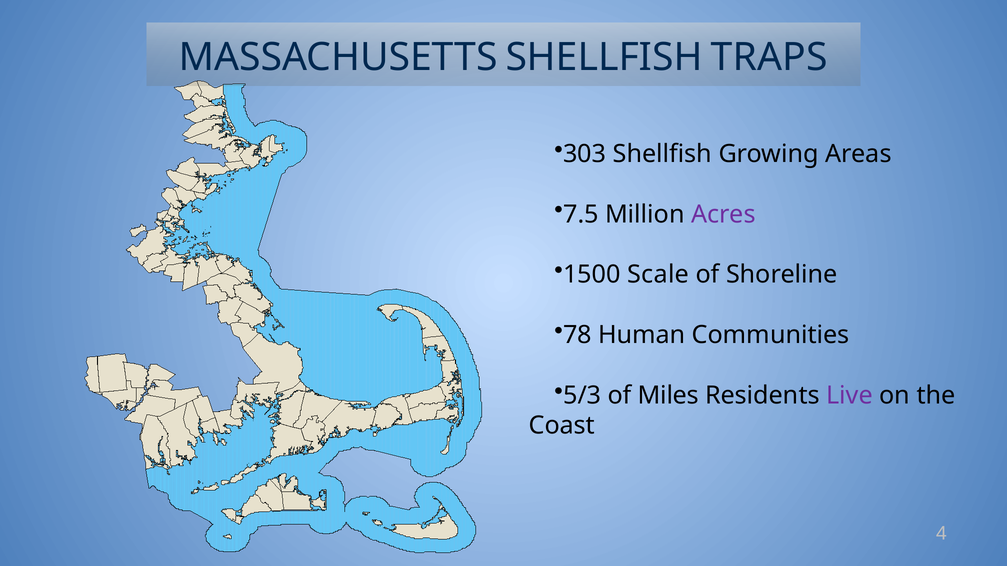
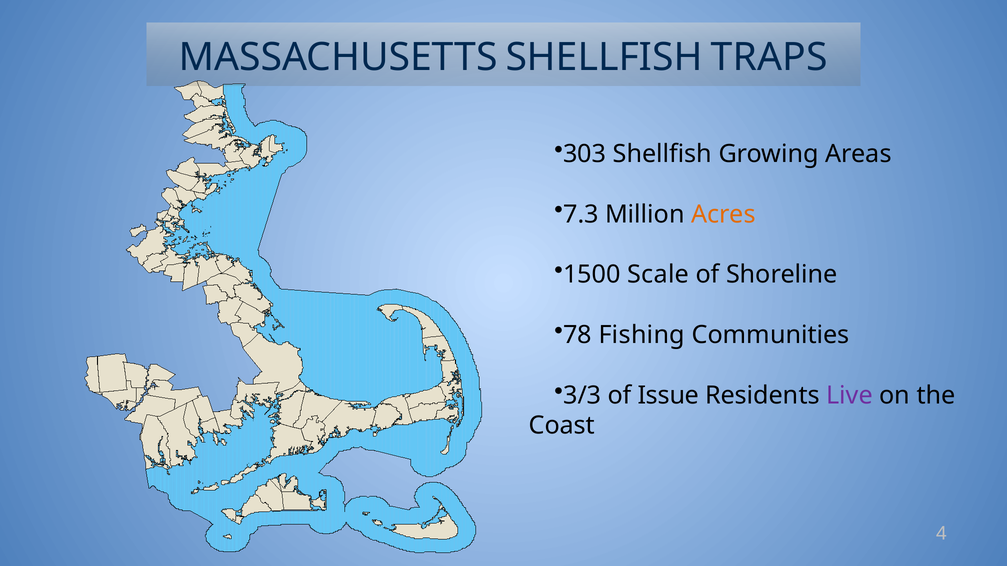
7.5: 7.5 -> 7.3
Acres colour: purple -> orange
Human: Human -> Fishing
5/3: 5/3 -> 3/3
Miles: Miles -> Issue
